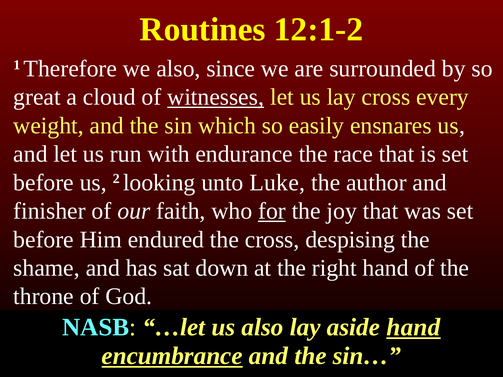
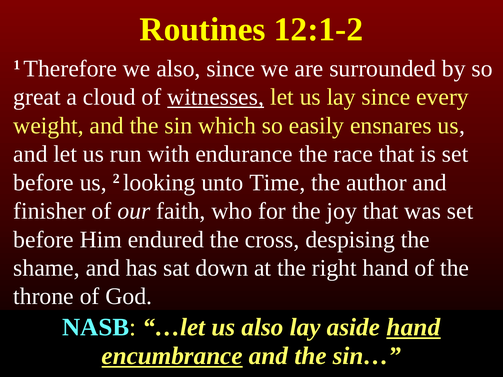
lay cross: cross -> since
Luke: Luke -> Time
for underline: present -> none
